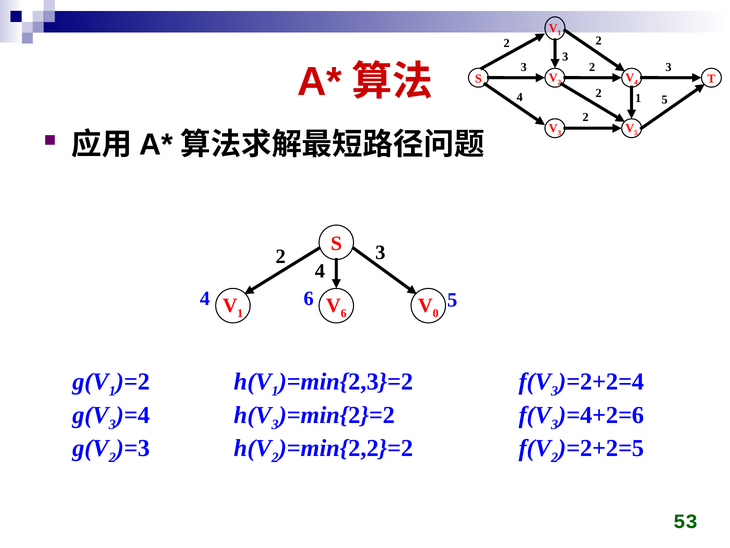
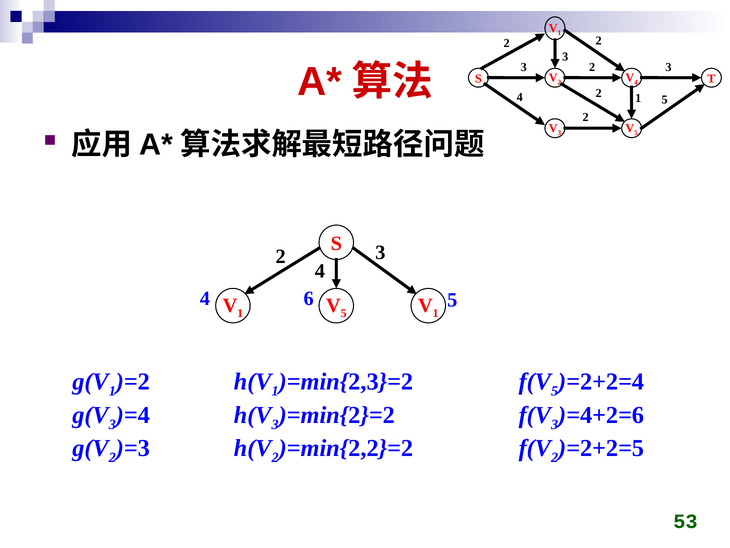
6 at (344, 313): 6 -> 5
0 at (436, 313): 0 -> 1
3 at (555, 391): 3 -> 5
